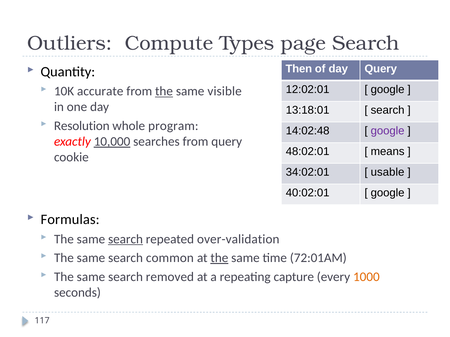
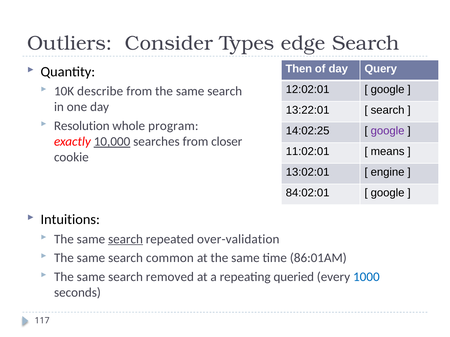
Compute: Compute -> Consider
page: page -> edge
accurate: accurate -> describe
the at (164, 91) underline: present -> none
visible at (225, 91): visible -> search
13:18:01: 13:18:01 -> 13:22:01
14:02:48: 14:02:48 -> 14:02:25
from query: query -> closer
48:02:01: 48:02:01 -> 11:02:01
34:02:01: 34:02:01 -> 13:02:01
usable: usable -> engine
40:02:01: 40:02:01 -> 84:02:01
Formulas: Formulas -> Intuitions
the at (219, 258) underline: present -> none
72:01AM: 72:01AM -> 86:01AM
capture: capture -> queried
1000 colour: orange -> blue
